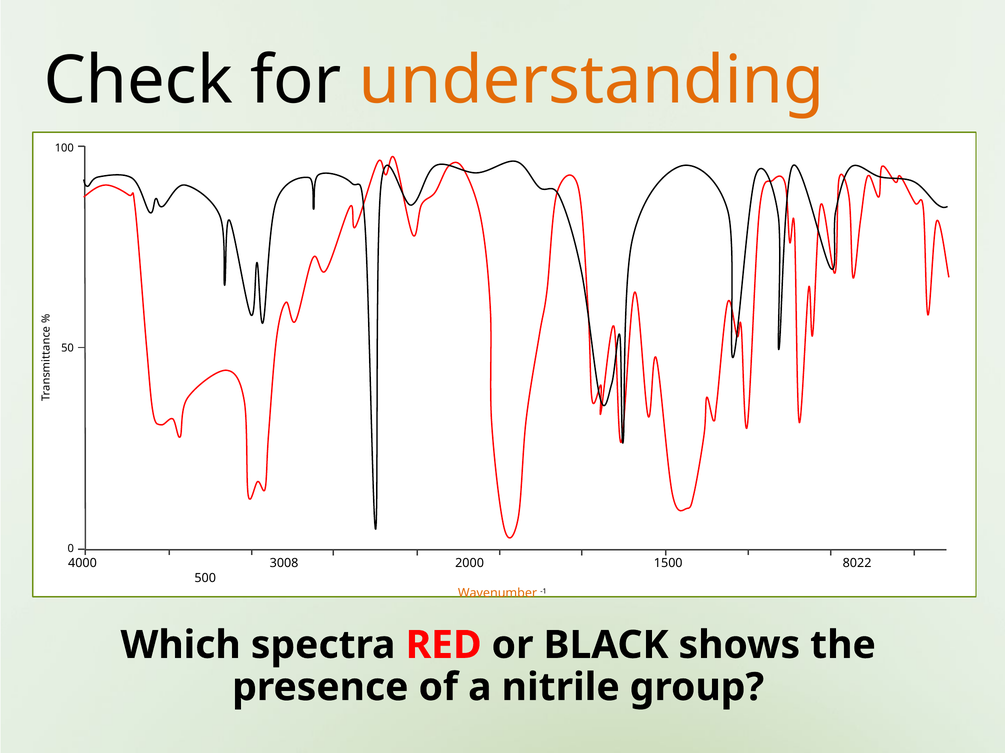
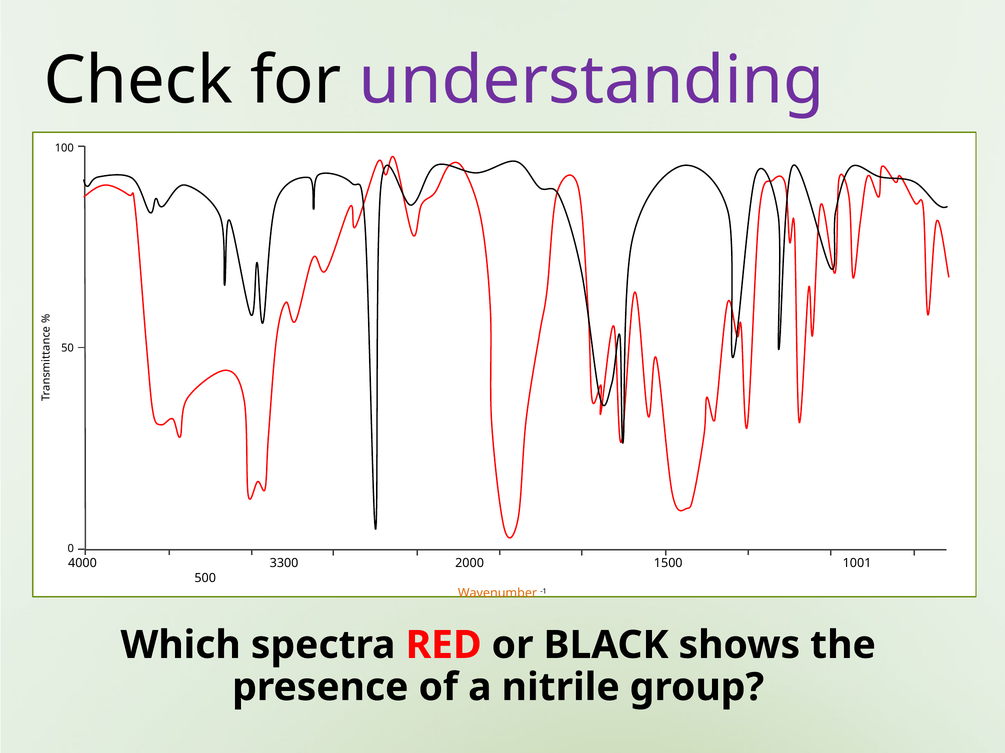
understanding colour: orange -> purple
3008: 3008 -> 3300
8022: 8022 -> 1001
